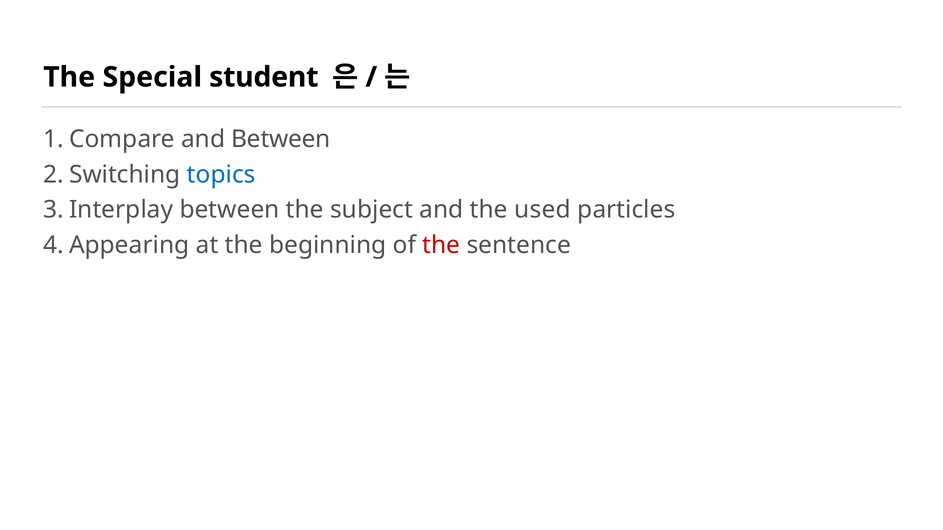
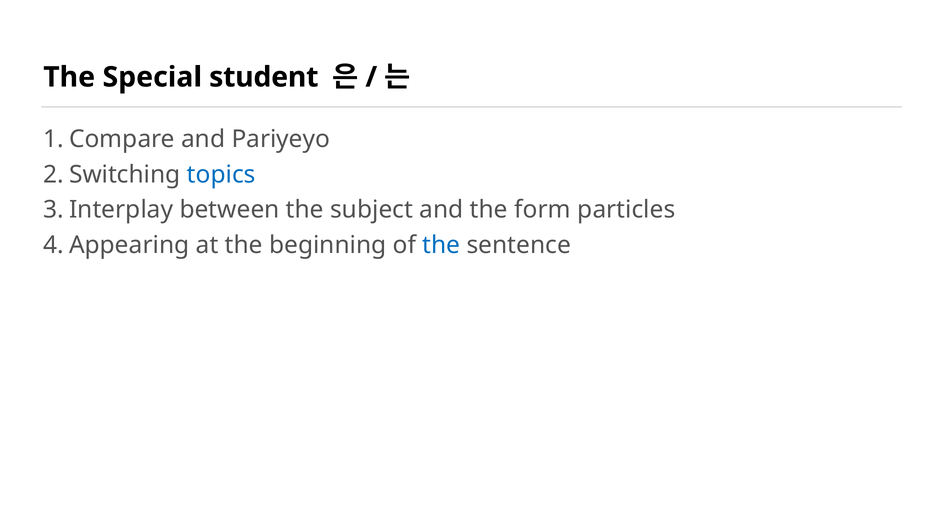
and Between: Between -> Pariyeyo
used: used -> form
the at (441, 245) colour: red -> blue
